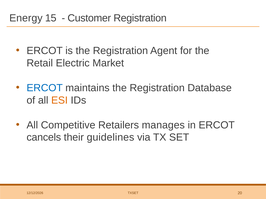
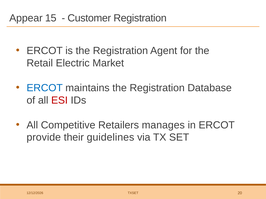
Energy: Energy -> Appear
ESI colour: orange -> red
cancels: cancels -> provide
